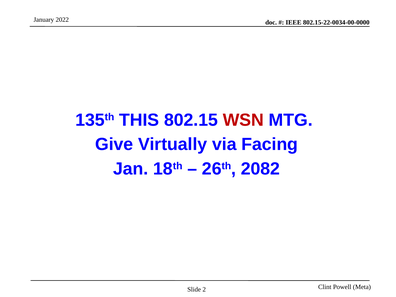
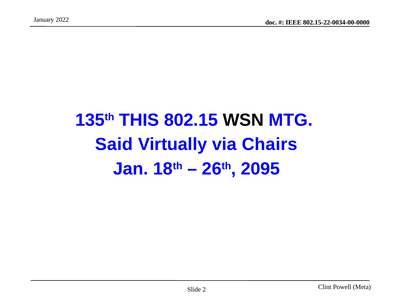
WSN colour: red -> black
Give: Give -> Said
Facing: Facing -> Chairs
2082: 2082 -> 2095
